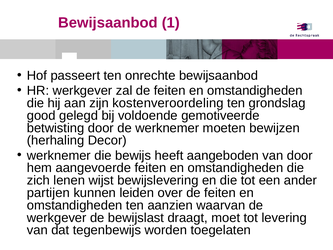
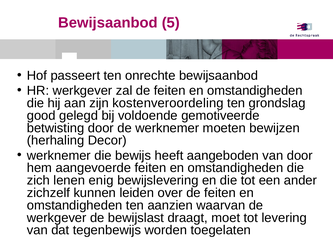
1: 1 -> 5
wijst: wijst -> enig
partijen: partijen -> zichzelf
